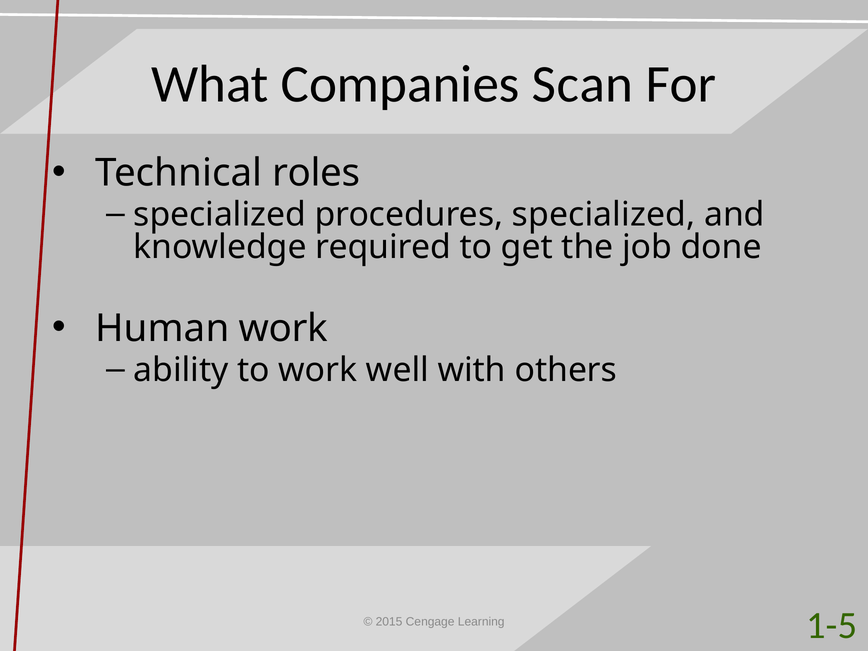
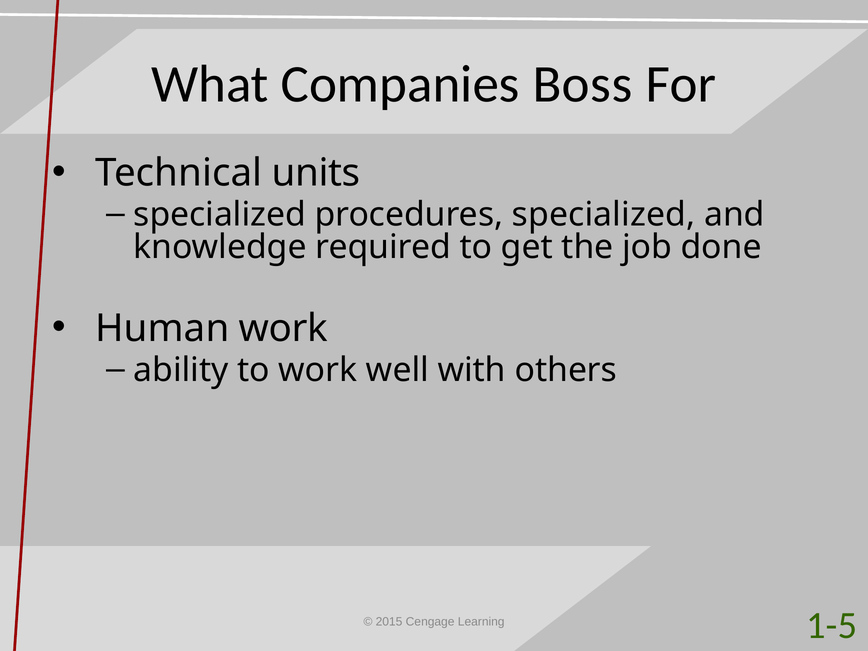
Scan: Scan -> Boss
roles: roles -> units
